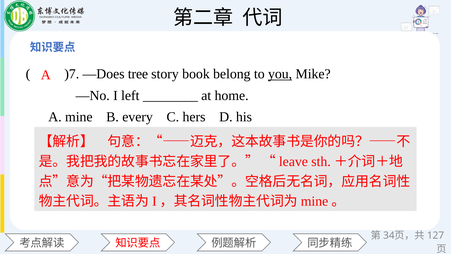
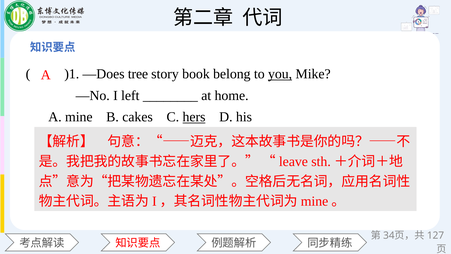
)7: )7 -> )1
every: every -> cakes
hers underline: none -> present
